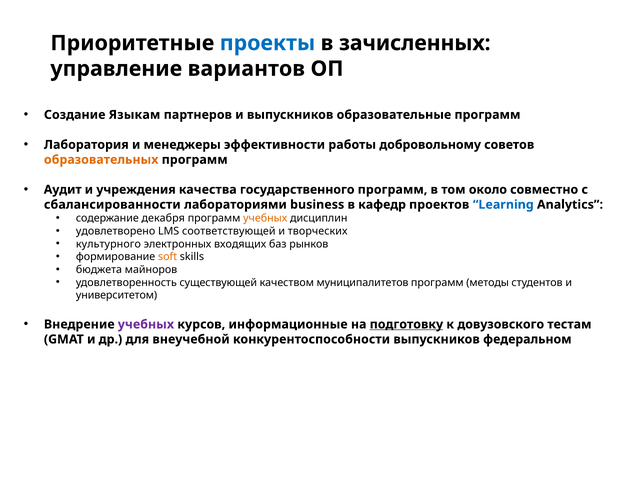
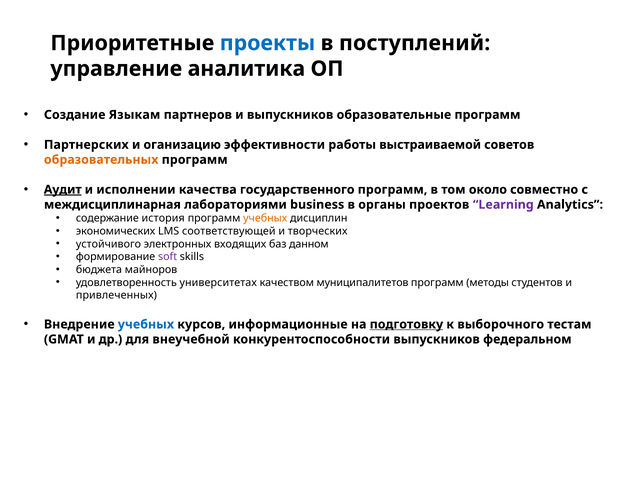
зачисленных: зачисленных -> поступлений
вариантов: вариантов -> аналитика
Лаборатория: Лаборатория -> Партнерских
менеджеры: менеджеры -> оганизацию
добровольному: добровольному -> выстраиваемой
Аудит underline: none -> present
учреждения: учреждения -> исполнении
сбалансированности: сбалансированности -> междисциплинарная
кафедр: кафедр -> органы
Learning colour: blue -> purple
декабря: декабря -> история
удовлетворено: удовлетворено -> экономических
культурного: культурного -> устойчивого
рынков: рынков -> данном
soft colour: orange -> purple
существующей: существующей -> университетах
университетом: университетом -> привлеченных
учебных at (146, 324) colour: purple -> blue
довузовского: довузовского -> выборочного
